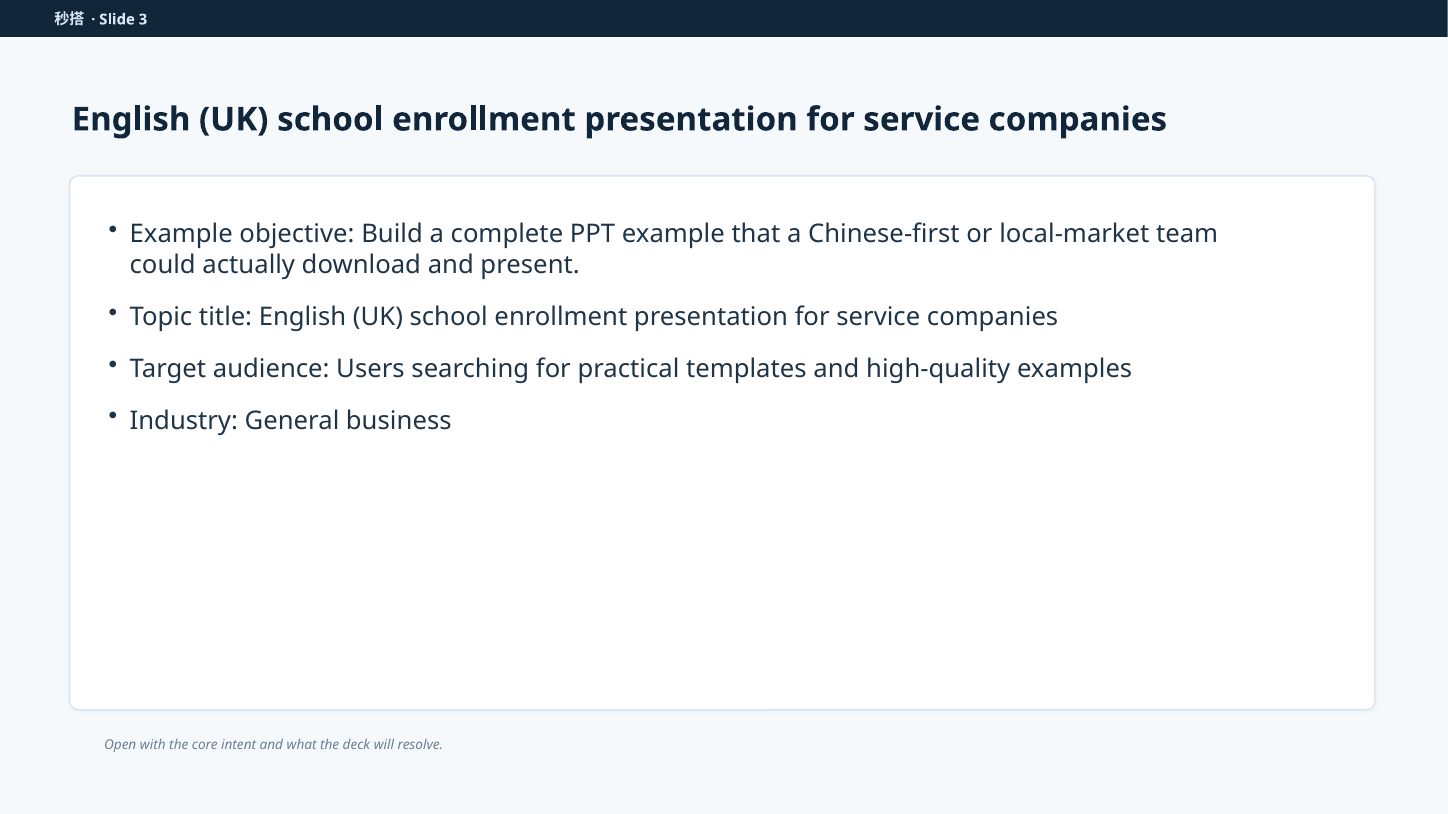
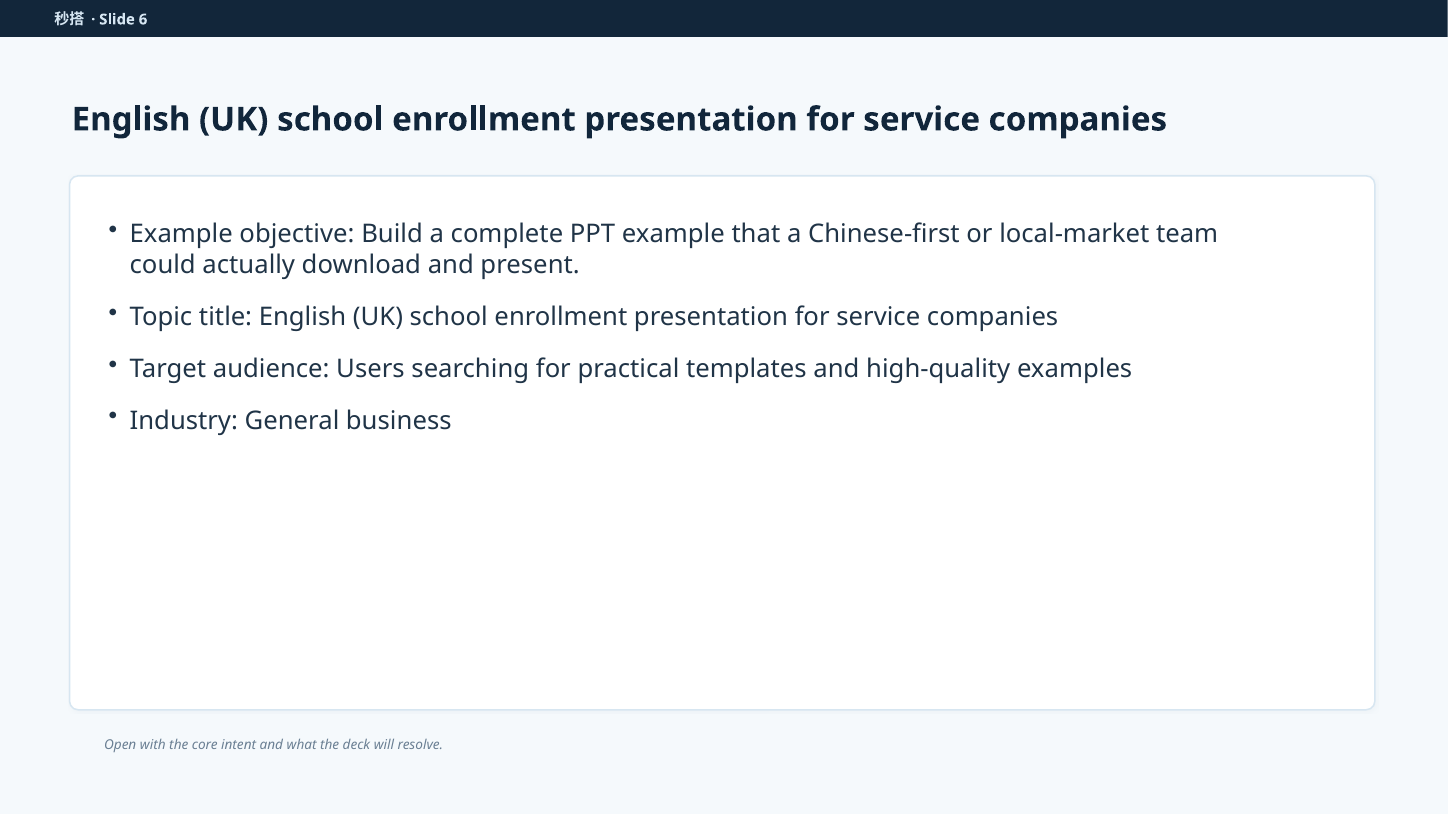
3: 3 -> 6
